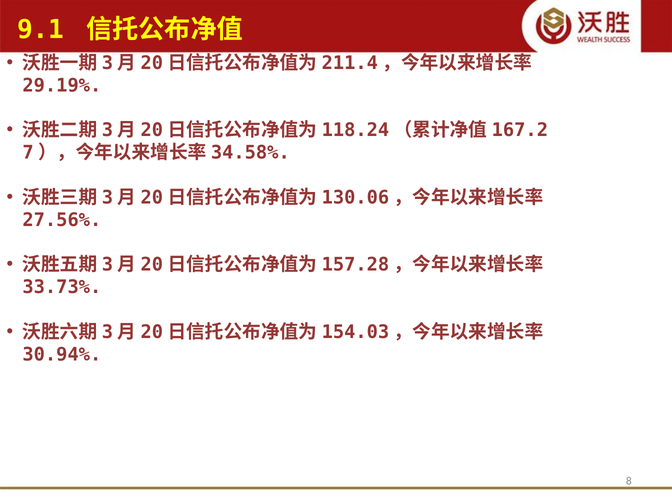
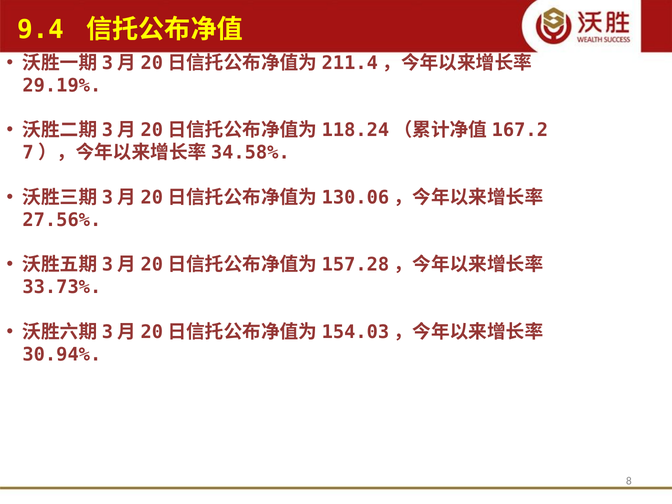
9.1: 9.1 -> 9.4
